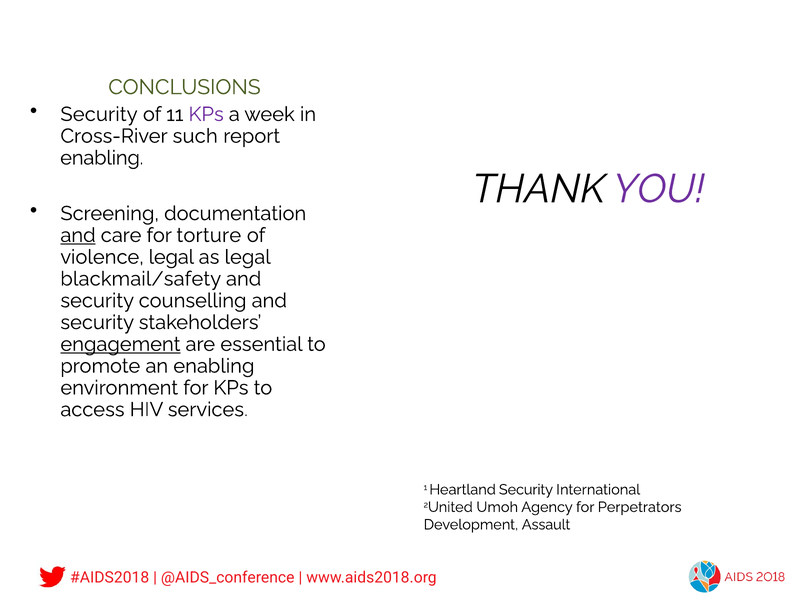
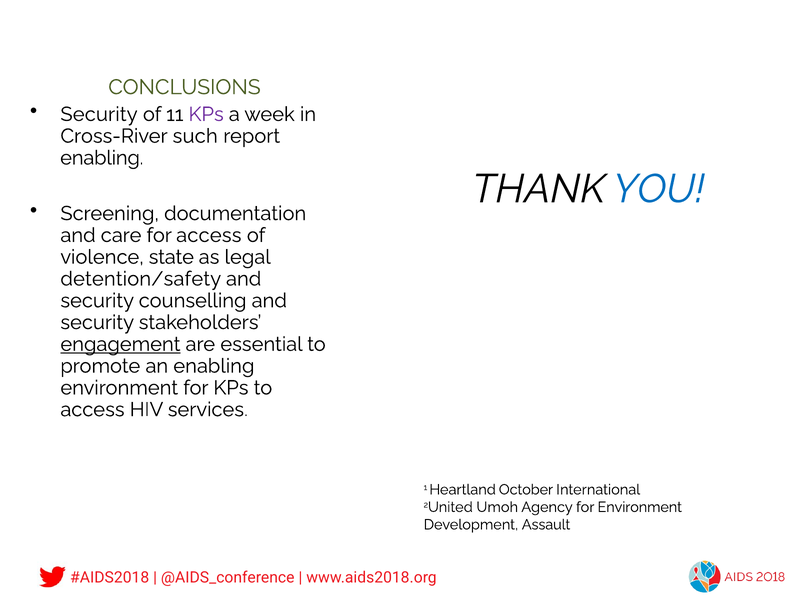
YOU colour: purple -> blue
and at (78, 235) underline: present -> none
for torture: torture -> access
violence legal: legal -> state
blackmail/safety: blackmail/safety -> detention/safety
Heartland Security: Security -> October
for Perpetrators: Perpetrators -> Environment
